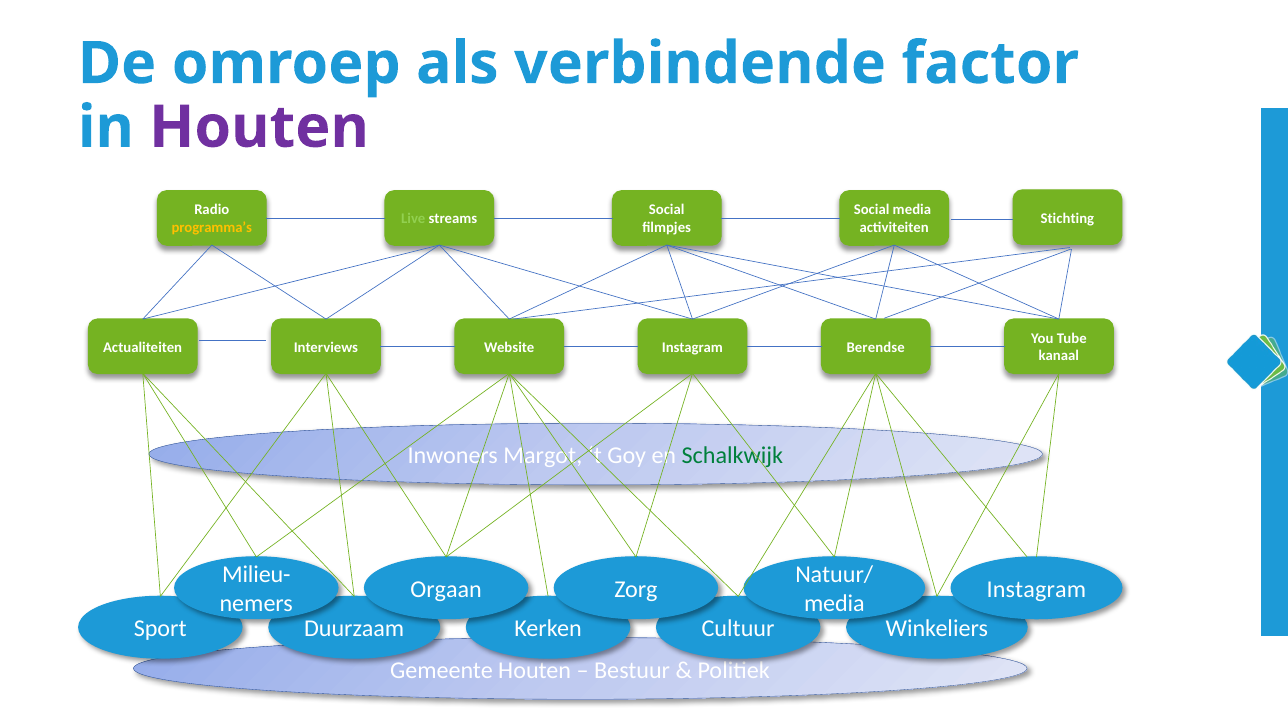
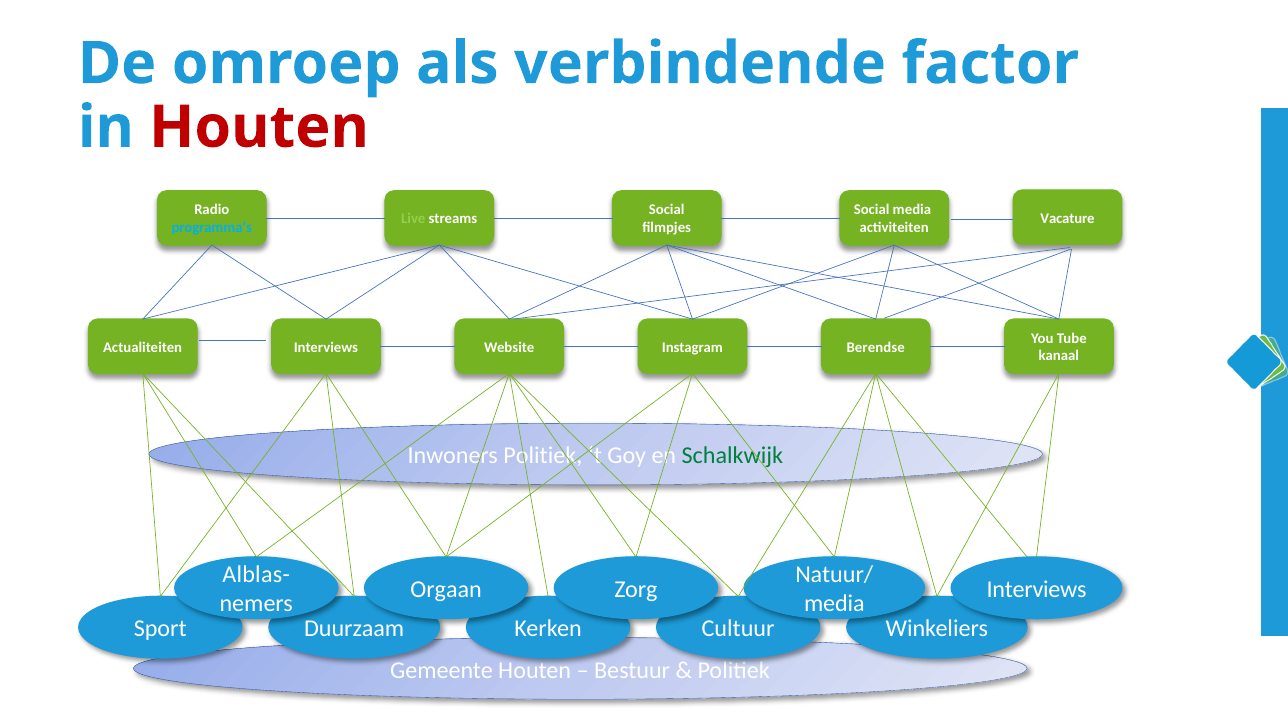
Houten at (259, 127) colour: purple -> red
Stichting: Stichting -> Vacature
programma’s colour: yellow -> light blue
Inwoners Margot: Margot -> Politiek
Milieu-: Milieu- -> Alblas-
Instagram at (1036, 590): Instagram -> Interviews
